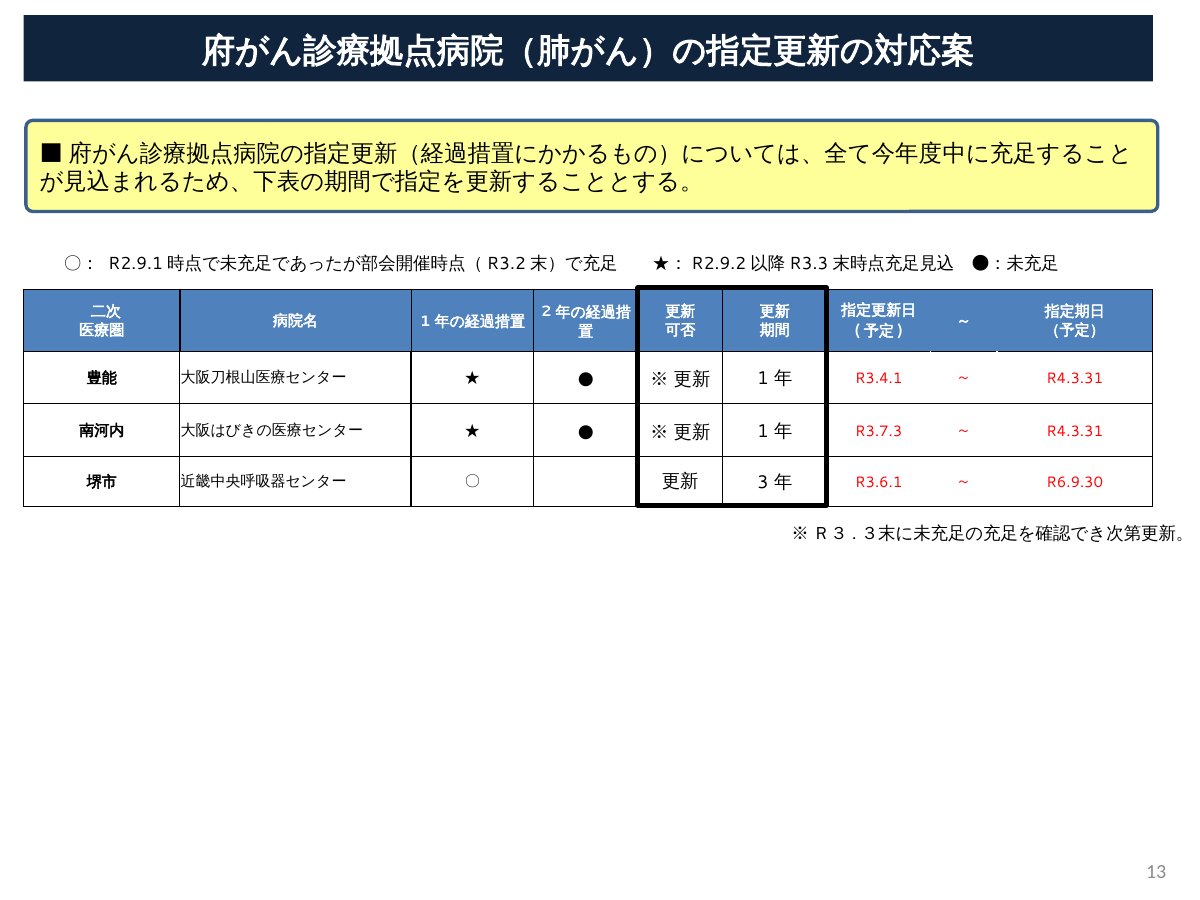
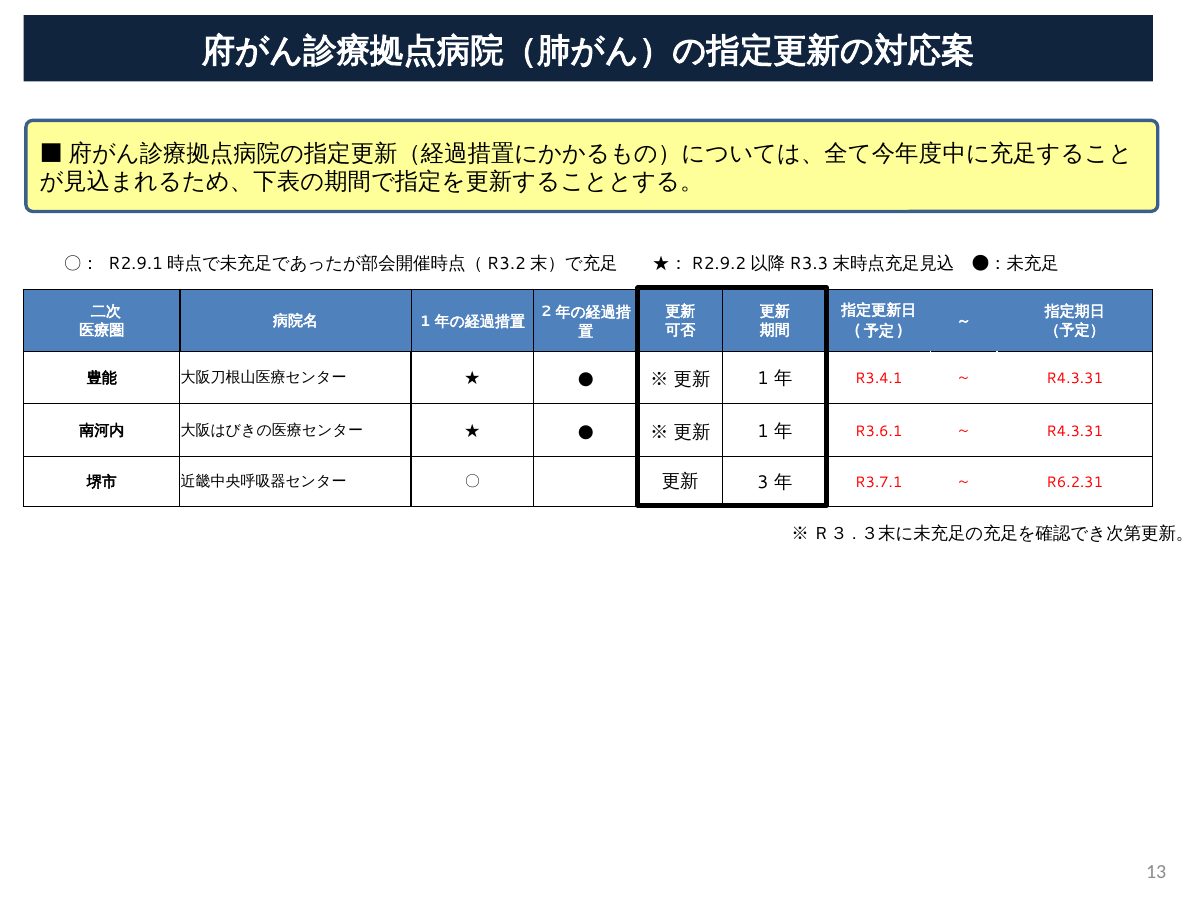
R3.7.3: R3.7.3 -> R3.6.1
R3.6.1: R3.6.1 -> R3.7.1
R6.9.30: R6.9.30 -> R6.2.31
